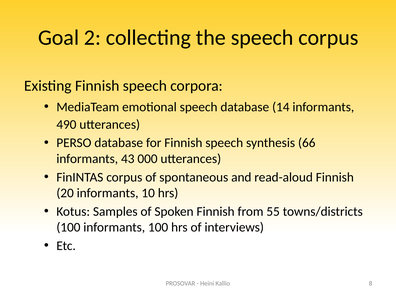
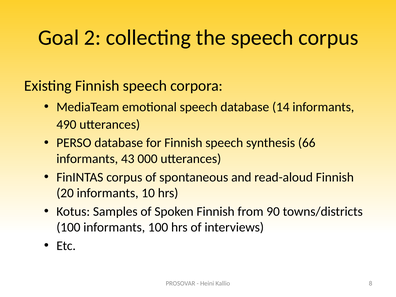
55: 55 -> 90
